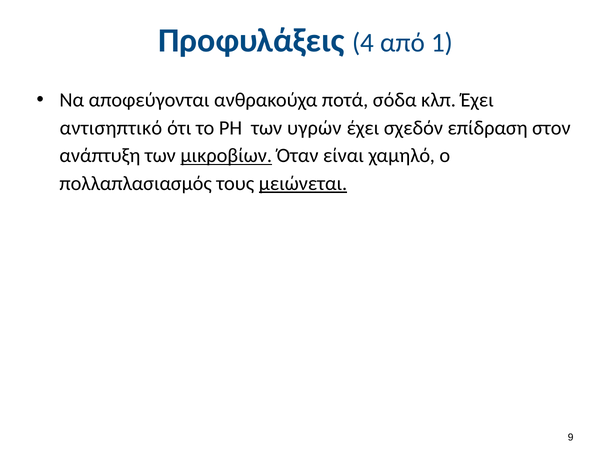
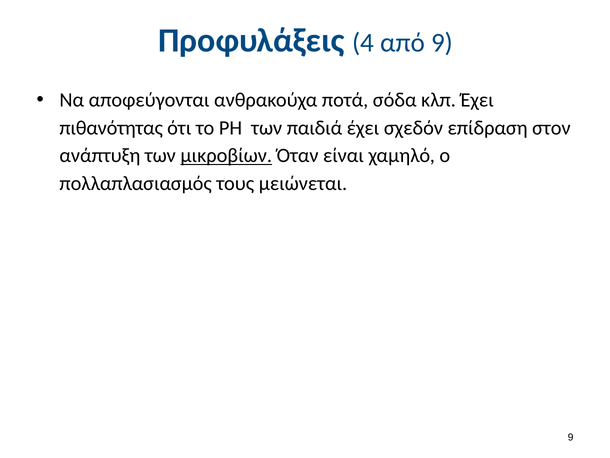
από 1: 1 -> 9
αντισηπτικό: αντισηπτικό -> πιθανότητας
υγρών: υγρών -> παιδιά
μειώνεται underline: present -> none
